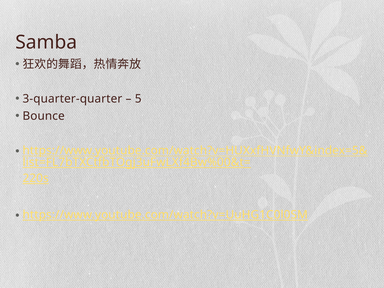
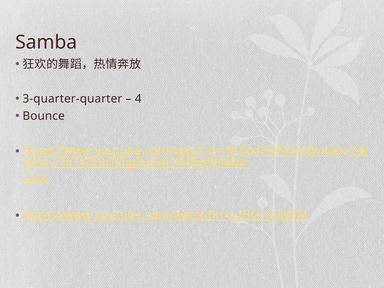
5: 5 -> 4
